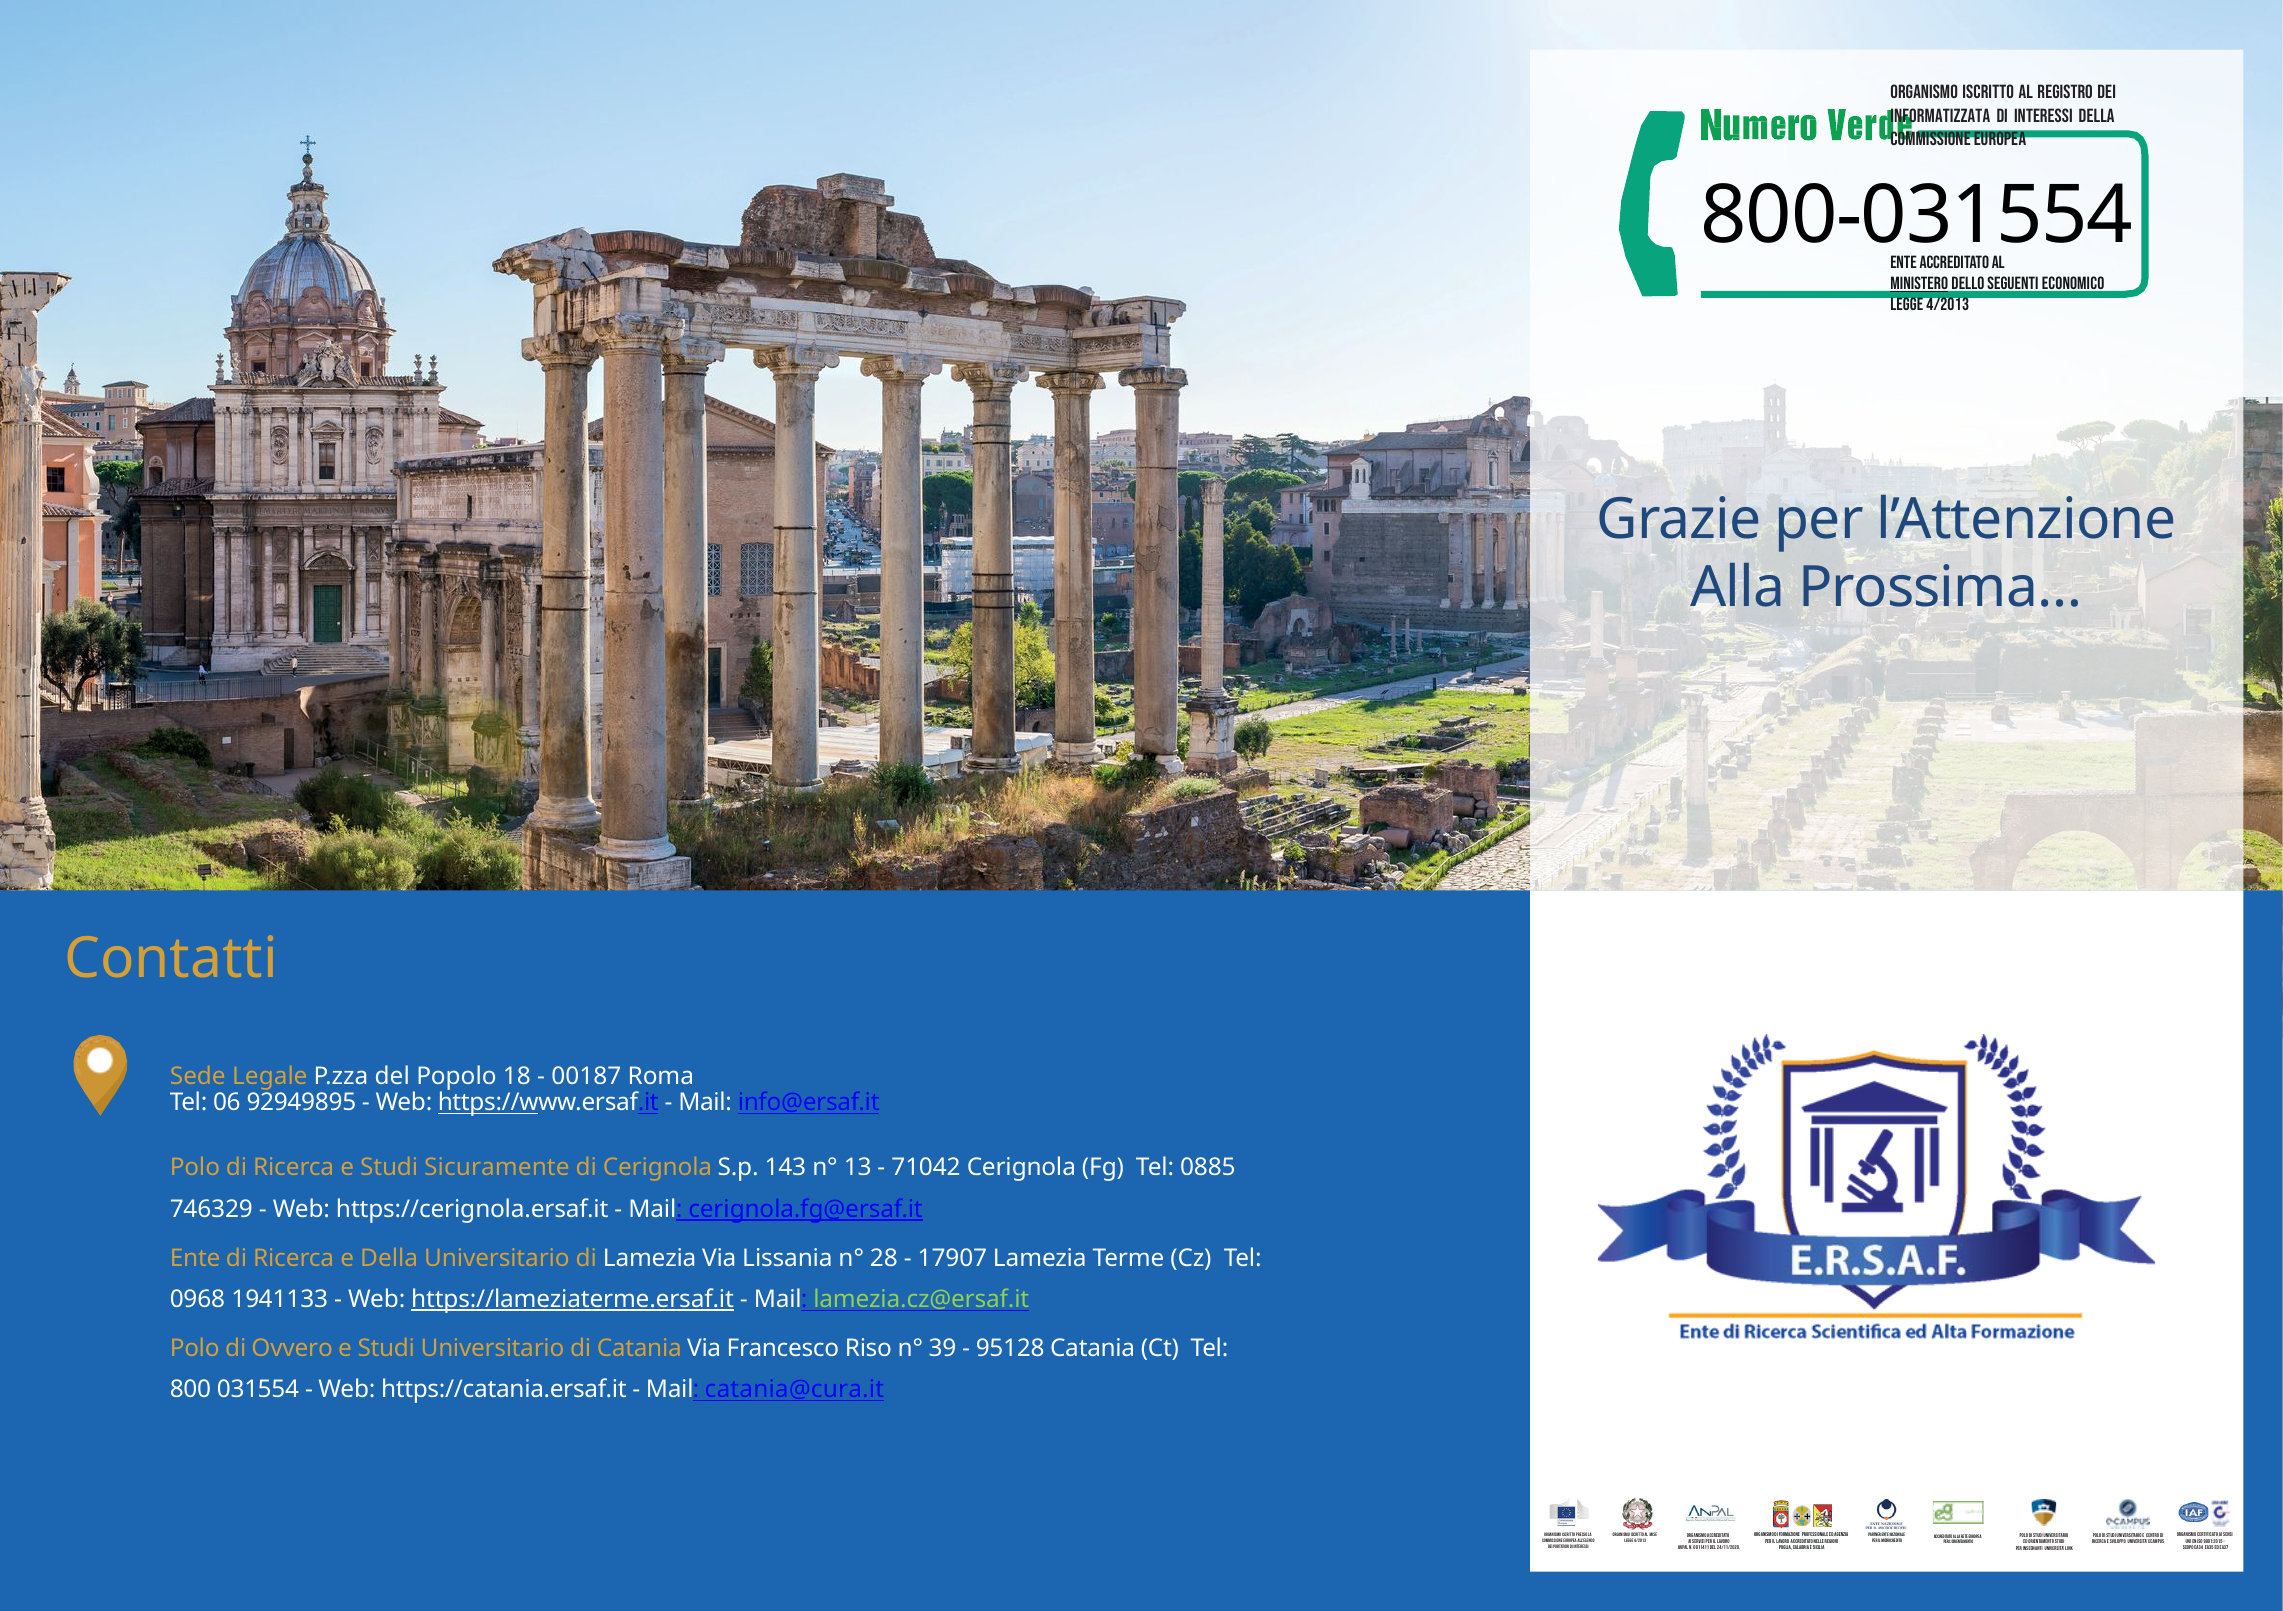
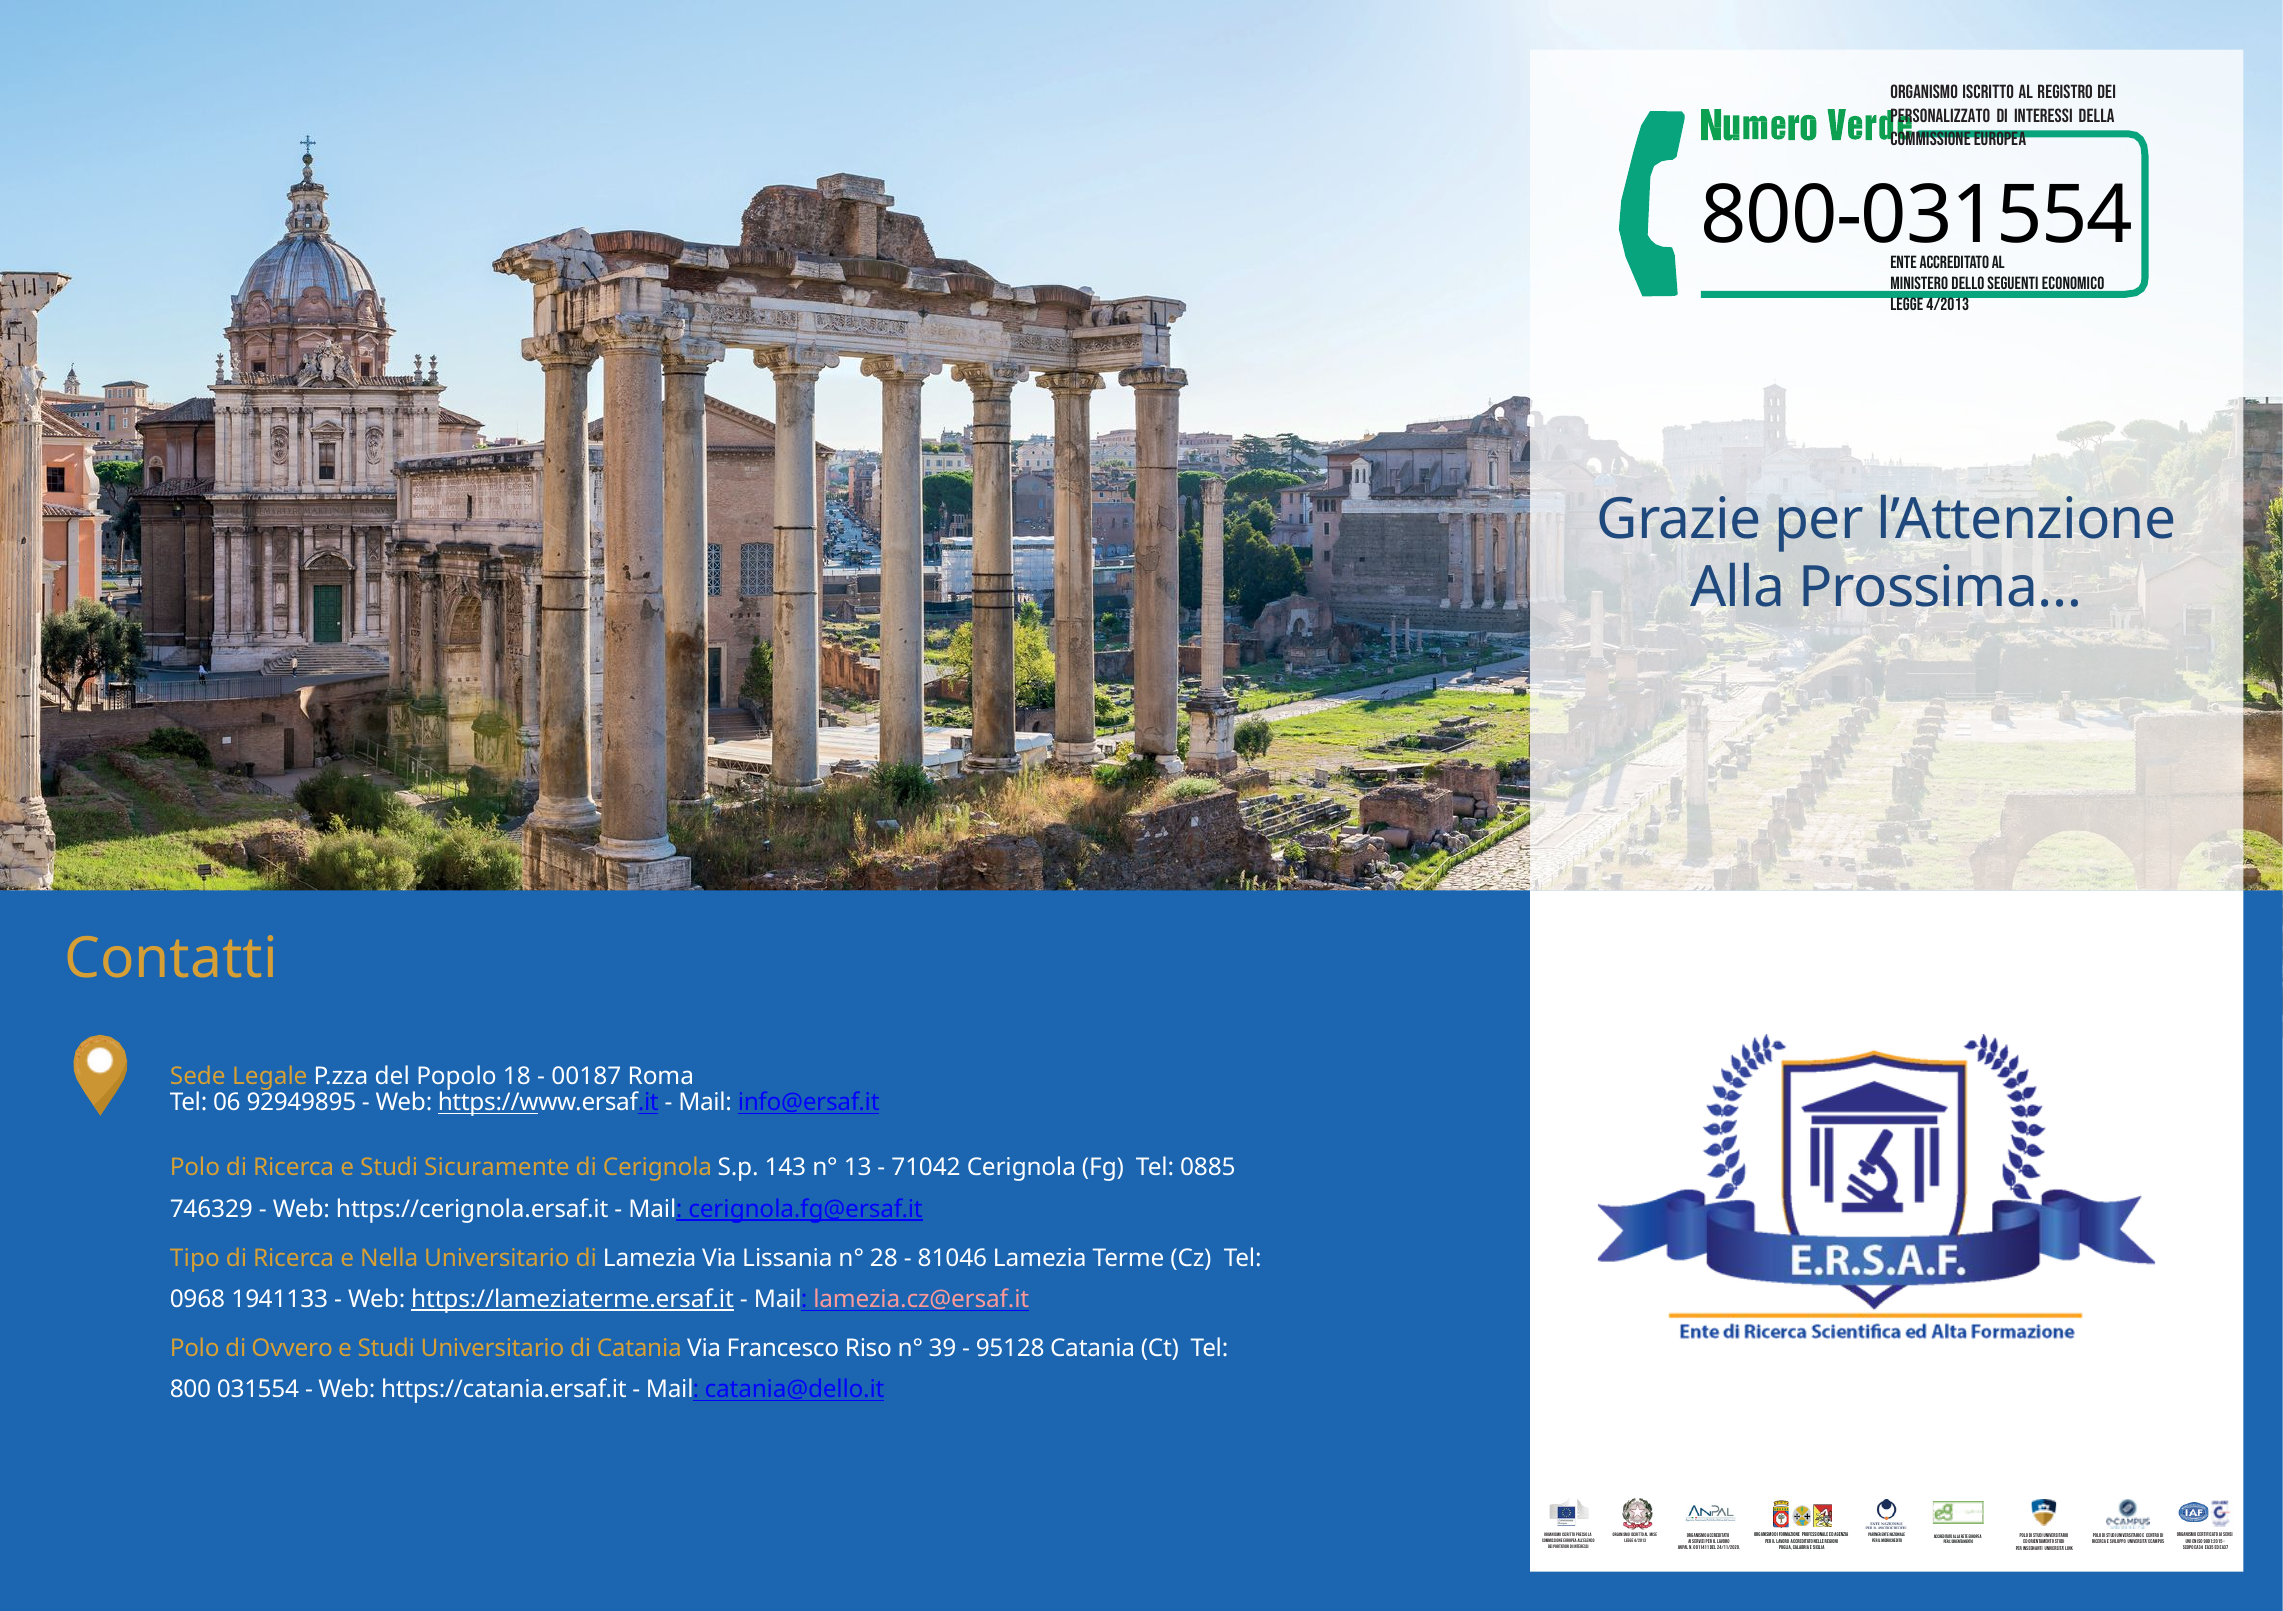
Informatizzata: Informatizzata -> Personalizzato
MINISTERO underline: present -> none
Ente at (195, 1258): Ente -> Tipo
e Della: Della -> Nella
17907: 17907 -> 81046
lamezia.cz@ersaf.it colour: light green -> pink
catania@cura.it: catania@cura.it -> catania@dello.it
